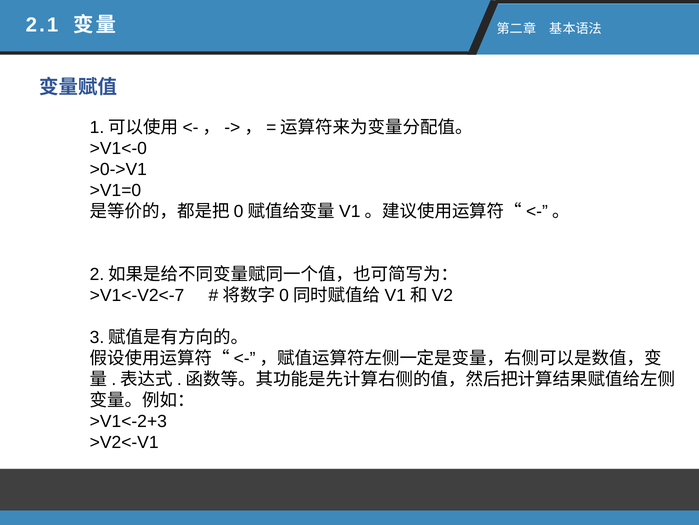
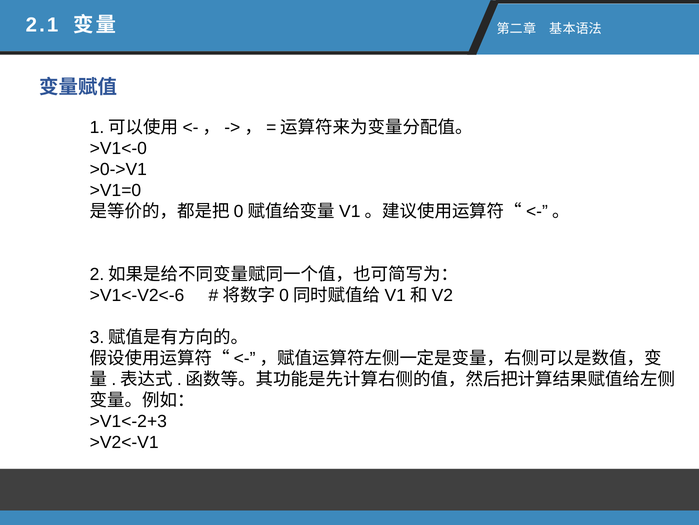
>V1<-V2<-7: >V1<-V2<-7 -> >V1<-V2<-6
